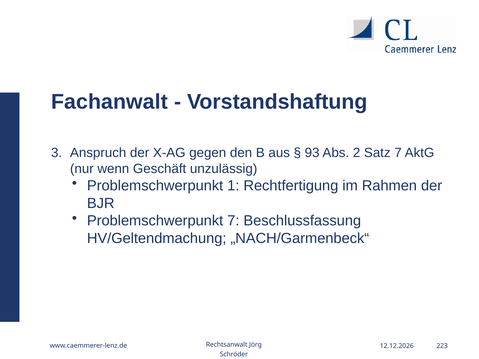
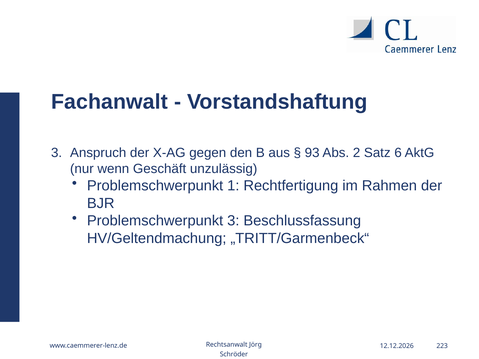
Satz 7: 7 -> 6
Problemschwerpunkt 7: 7 -> 3
„NACH/Garmenbeck“: „NACH/Garmenbeck“ -> „TRITT/Garmenbeck“
